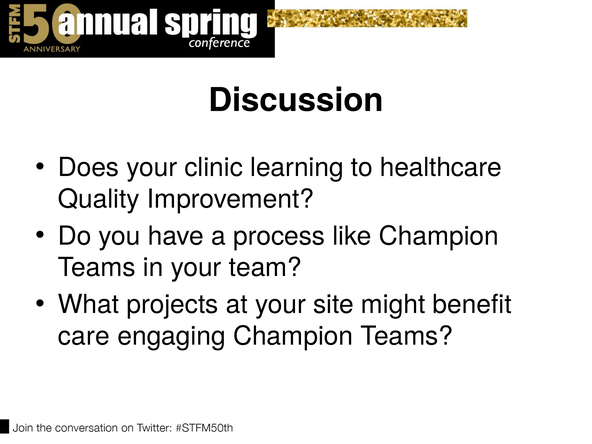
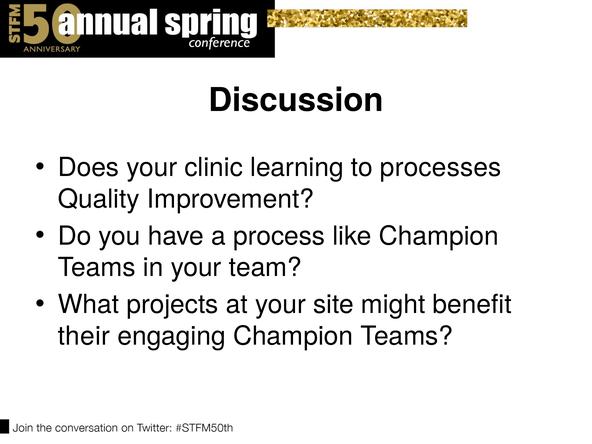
healthcare: healthcare -> processes
care: care -> their
